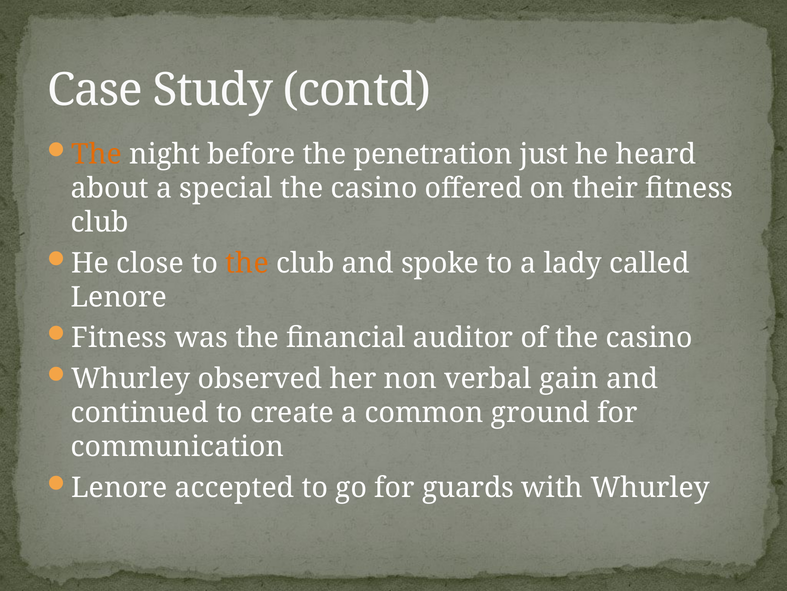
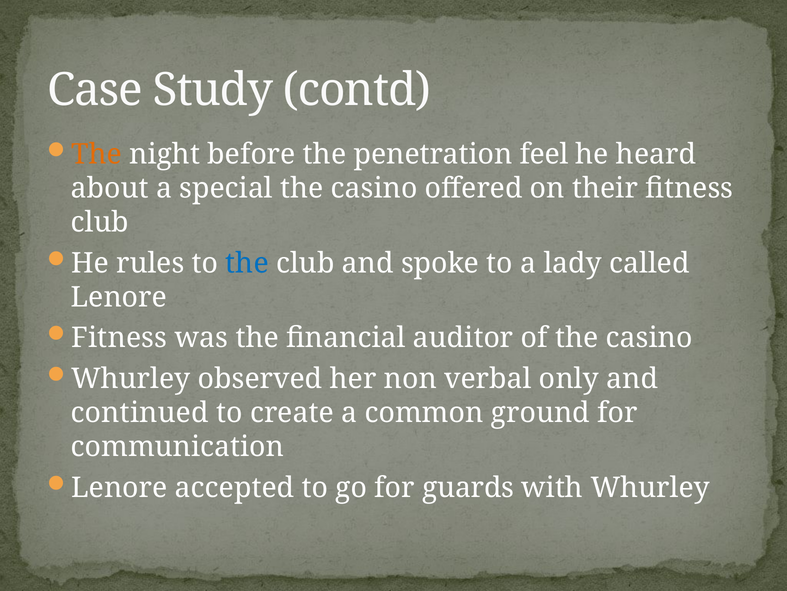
just: just -> feel
close: close -> rules
the at (247, 263) colour: orange -> blue
gain: gain -> only
